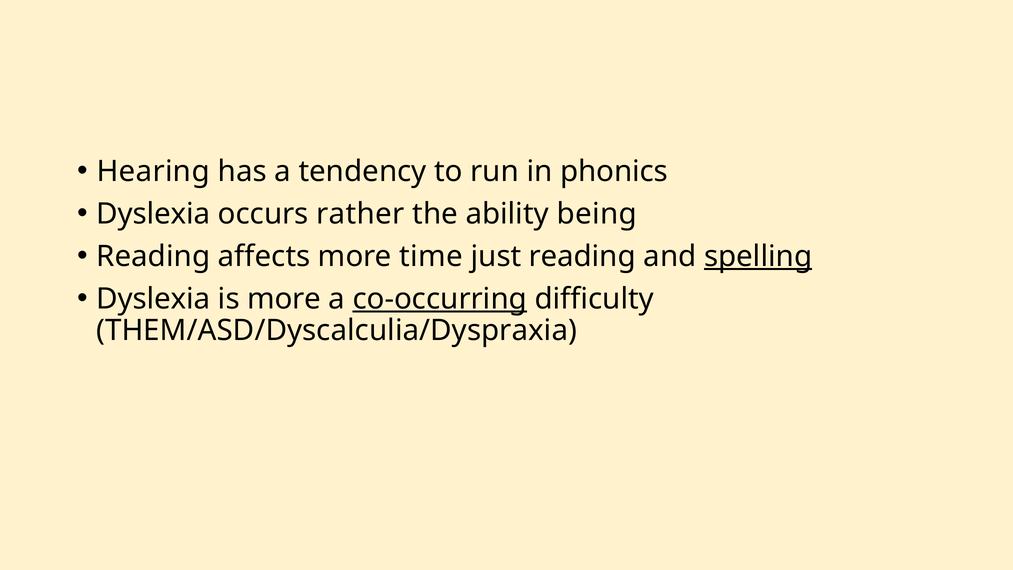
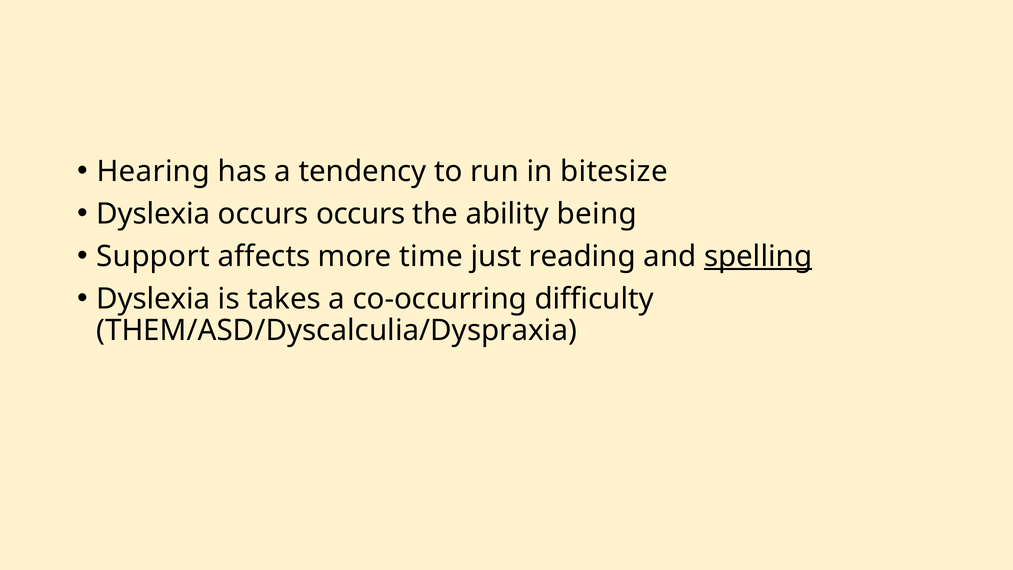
phonics: phonics -> bitesize
occurs rather: rather -> occurs
Reading at (153, 256): Reading -> Support
is more: more -> takes
co-occurring underline: present -> none
